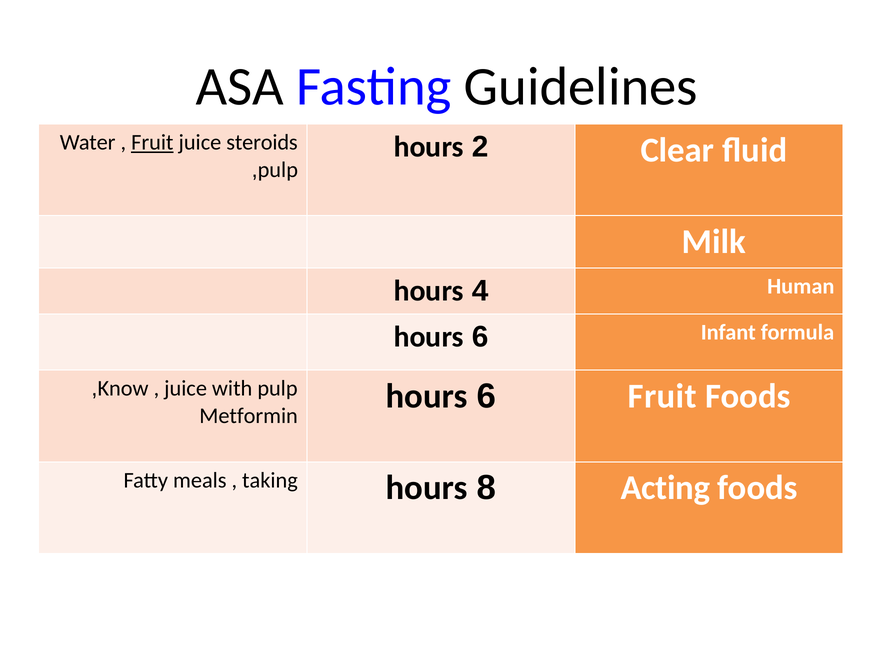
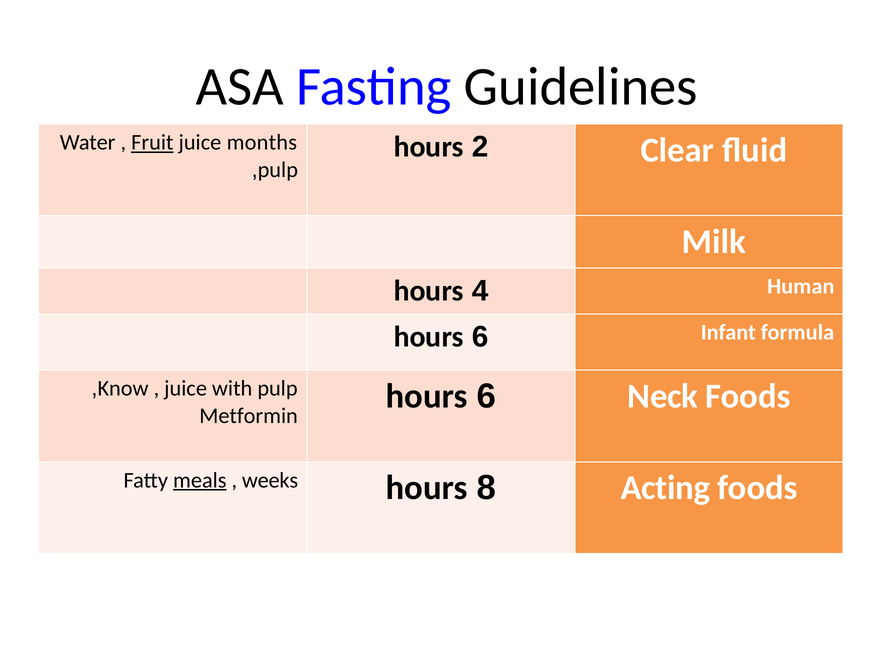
steroids: steroids -> months
hours Fruit: Fruit -> Neck
meals underline: none -> present
taking: taking -> weeks
